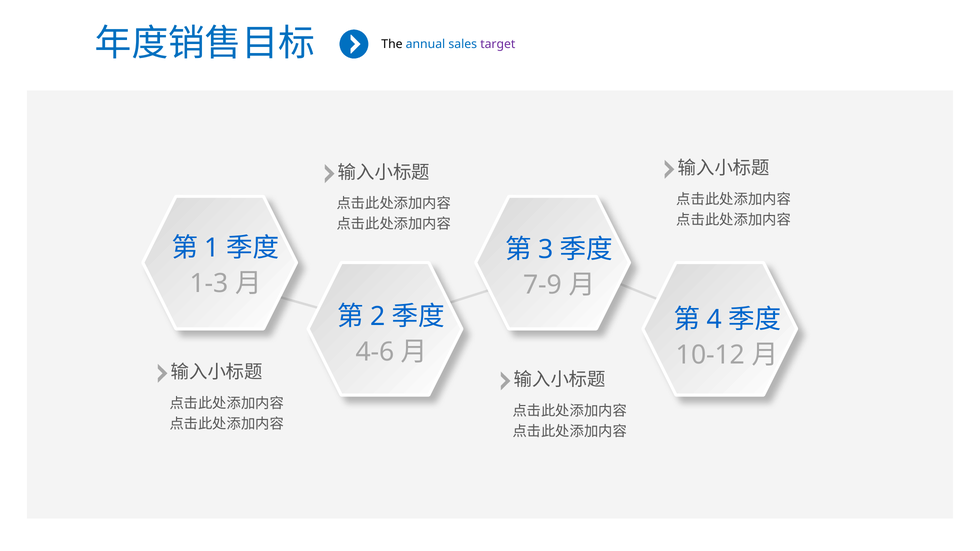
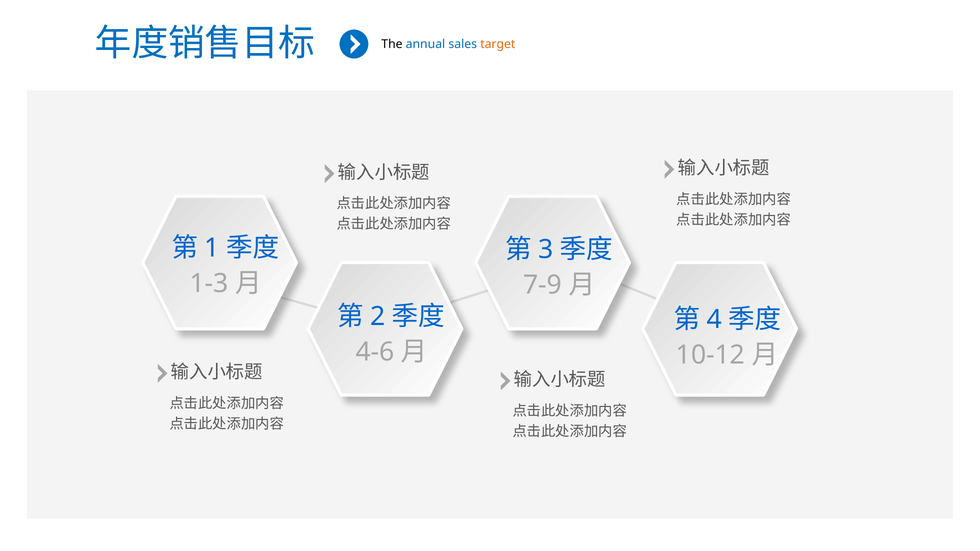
target colour: purple -> orange
